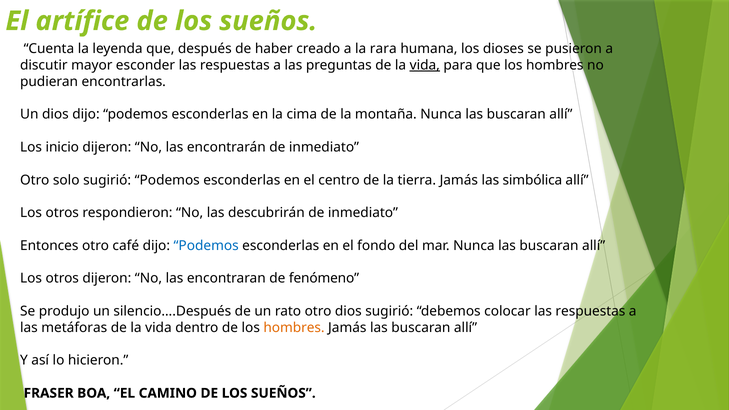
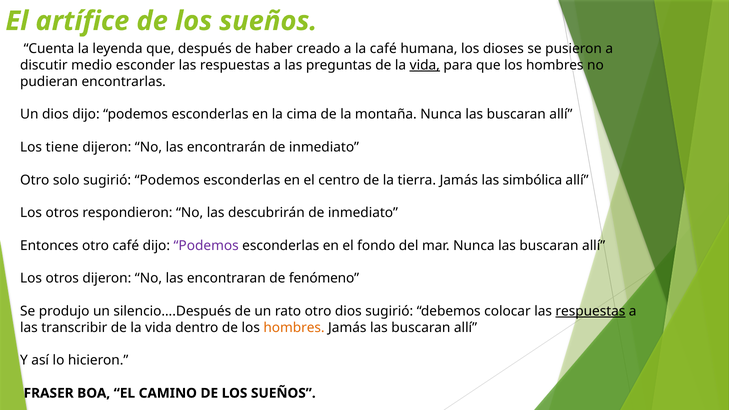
la rara: rara -> café
mayor: mayor -> medio
inicio: inicio -> tiene
Podemos at (206, 246) colour: blue -> purple
respuestas at (590, 311) underline: none -> present
metáforas: metáforas -> transcribir
